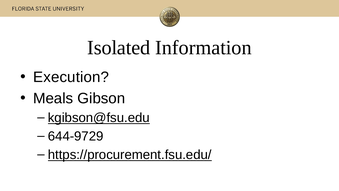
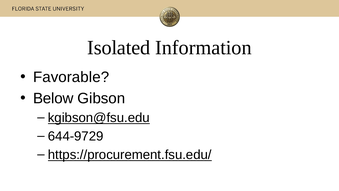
Execution: Execution -> Favorable
Meals: Meals -> Below
